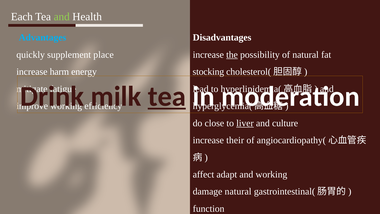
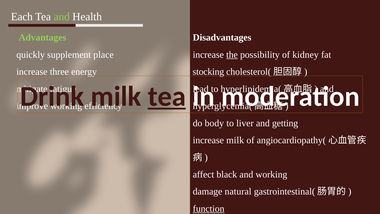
Advantages colour: light blue -> light green
of natural: natural -> kidney
harm: harm -> three
close: close -> body
liver underline: present -> none
culture: culture -> getting
increase their: their -> milk
adapt: adapt -> black
function underline: none -> present
